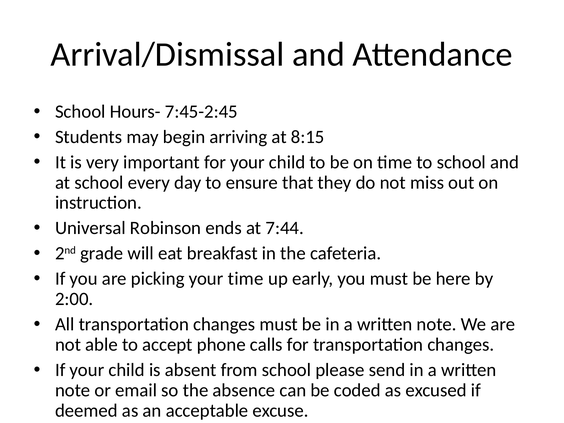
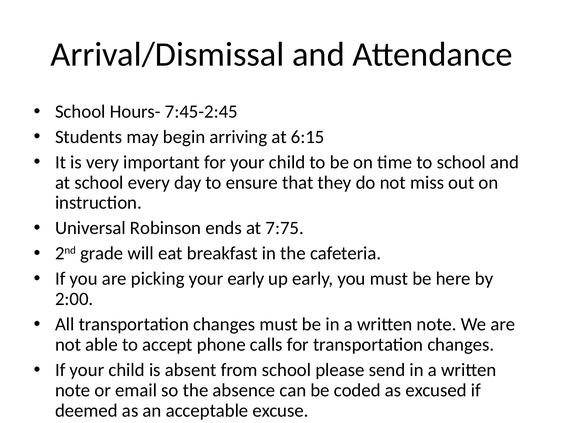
8:15: 8:15 -> 6:15
7:44: 7:44 -> 7:75
your time: time -> early
